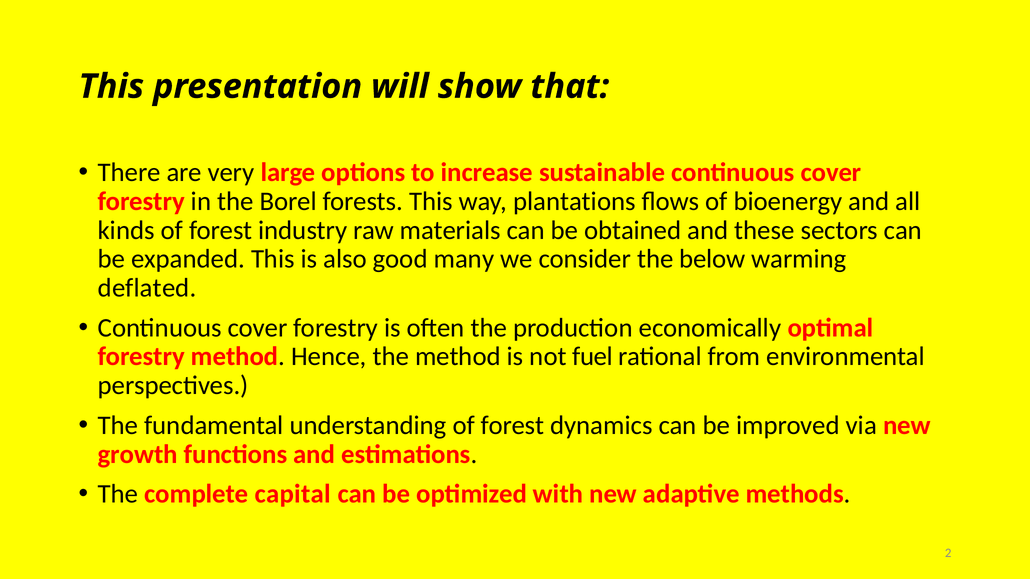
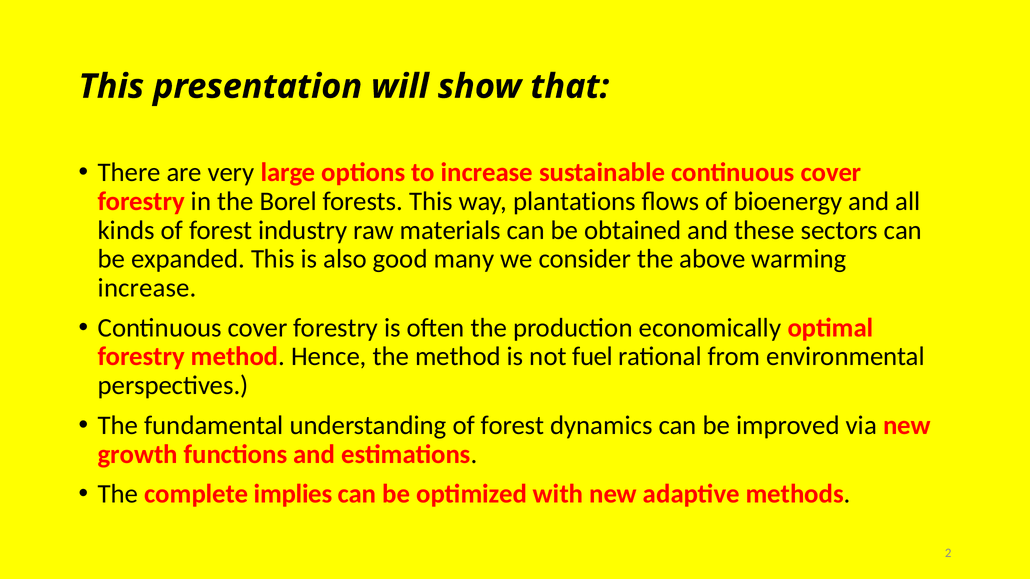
below: below -> above
deflated at (147, 288): deflated -> increase
capital: capital -> implies
